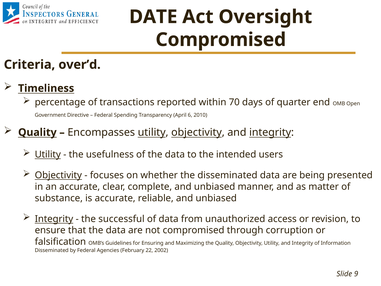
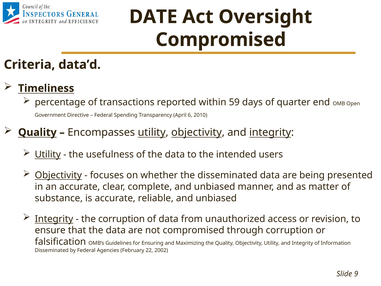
over’d: over’d -> data’d
70: 70 -> 59
the successful: successful -> corruption
